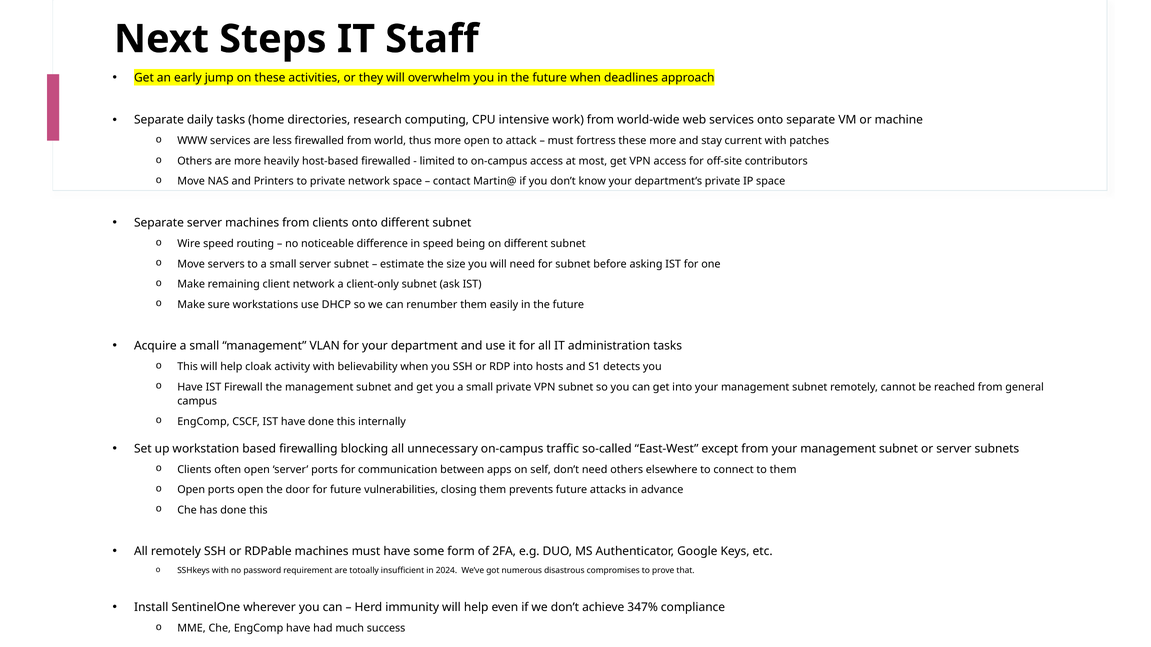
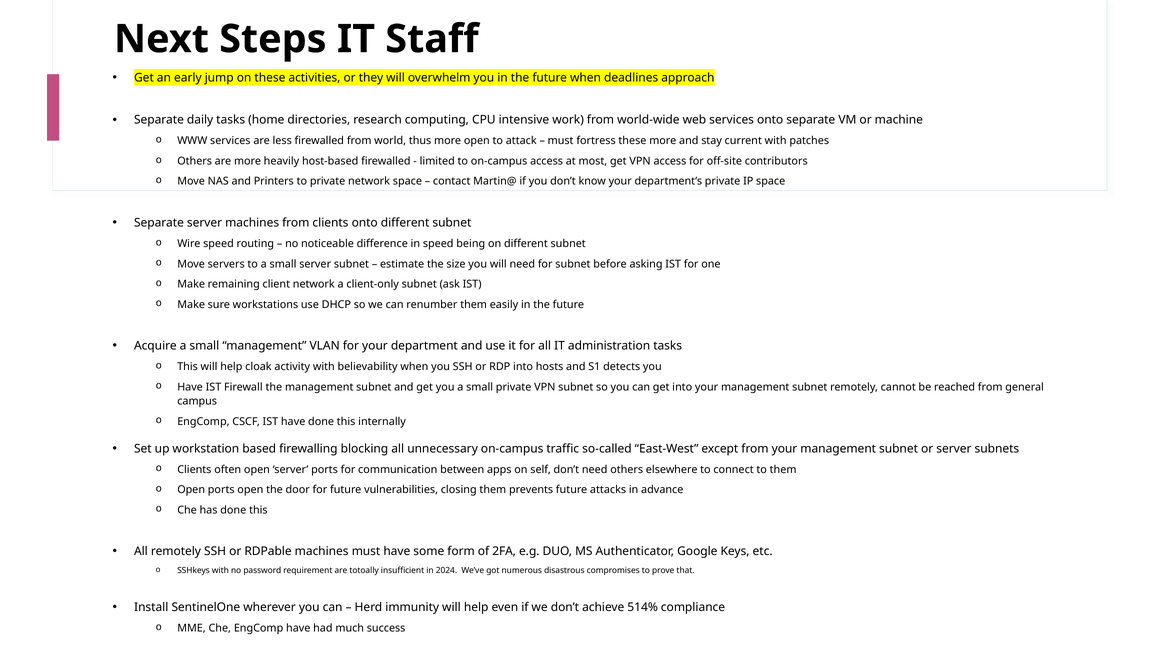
347%: 347% -> 514%
